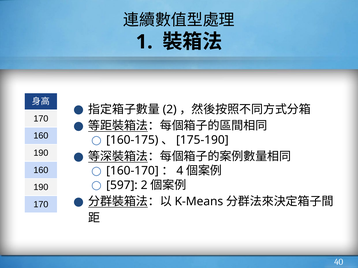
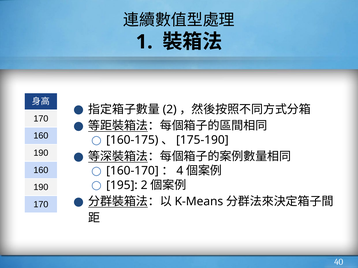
597: 597 -> 195
